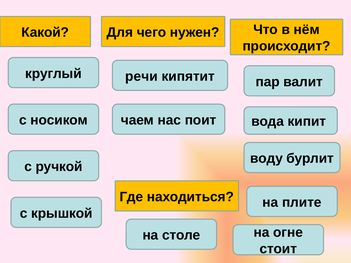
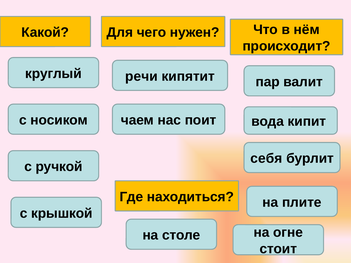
воду: воду -> себя
